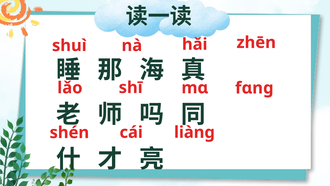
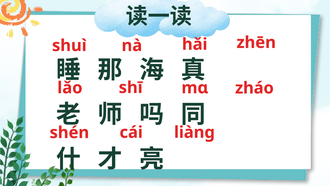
fɑnɡ: fɑnɡ -> zháo
